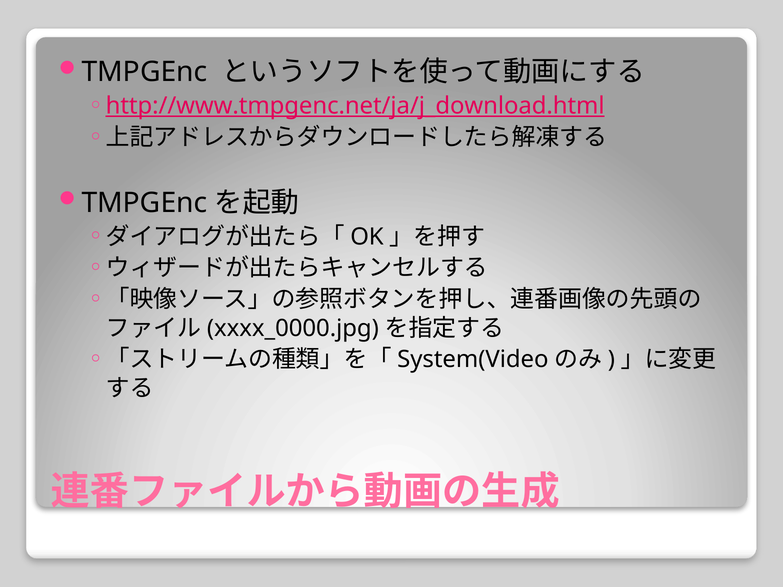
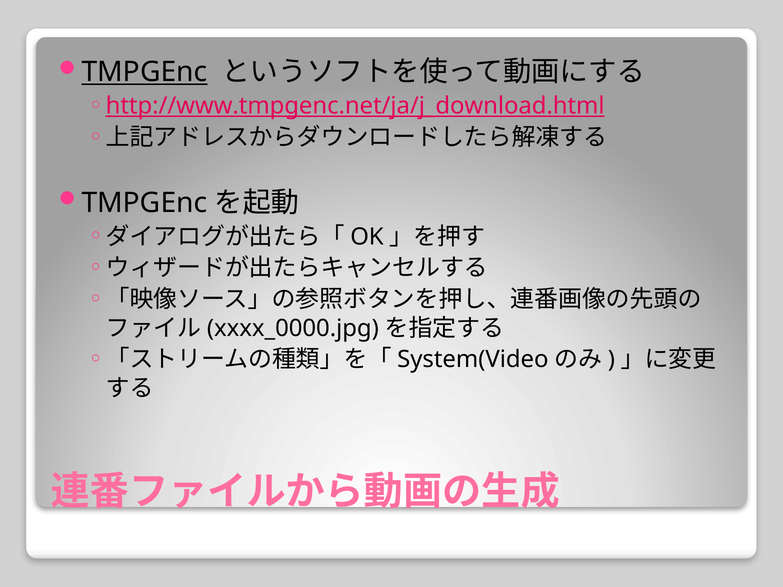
TMPGEnc at (144, 72) underline: none -> present
